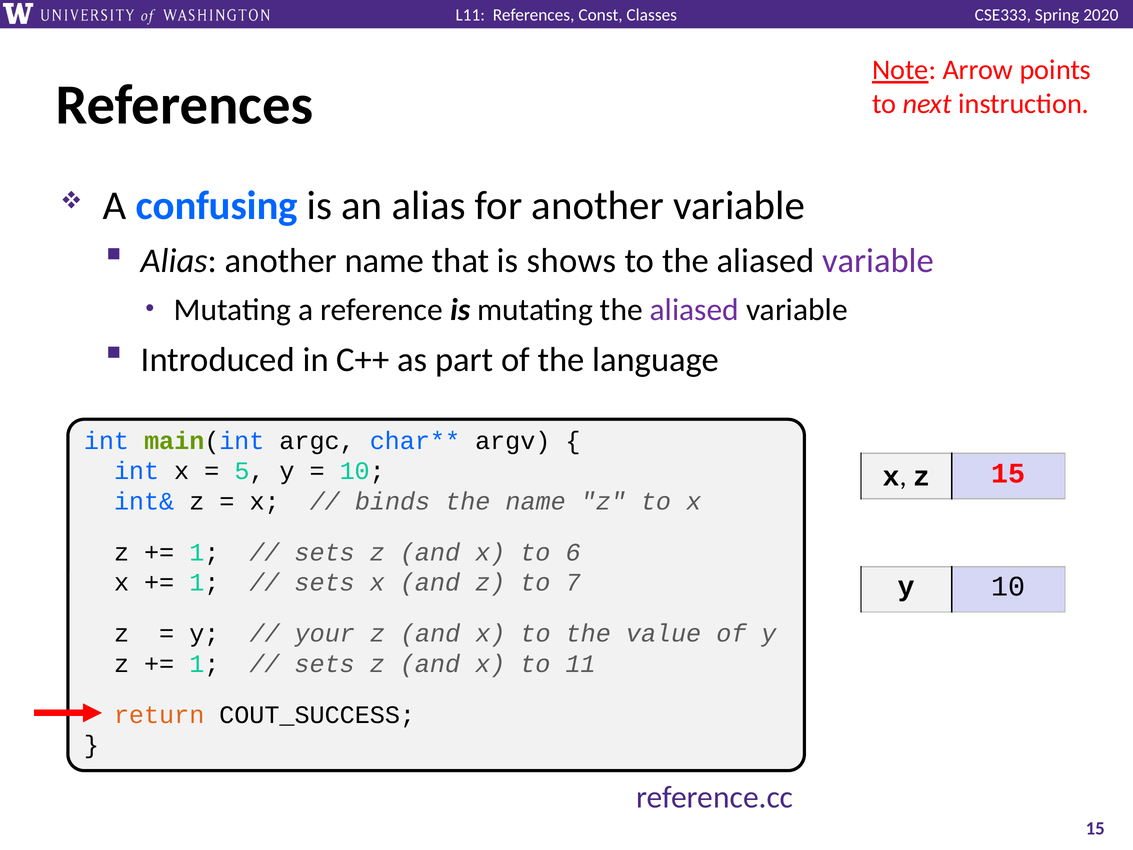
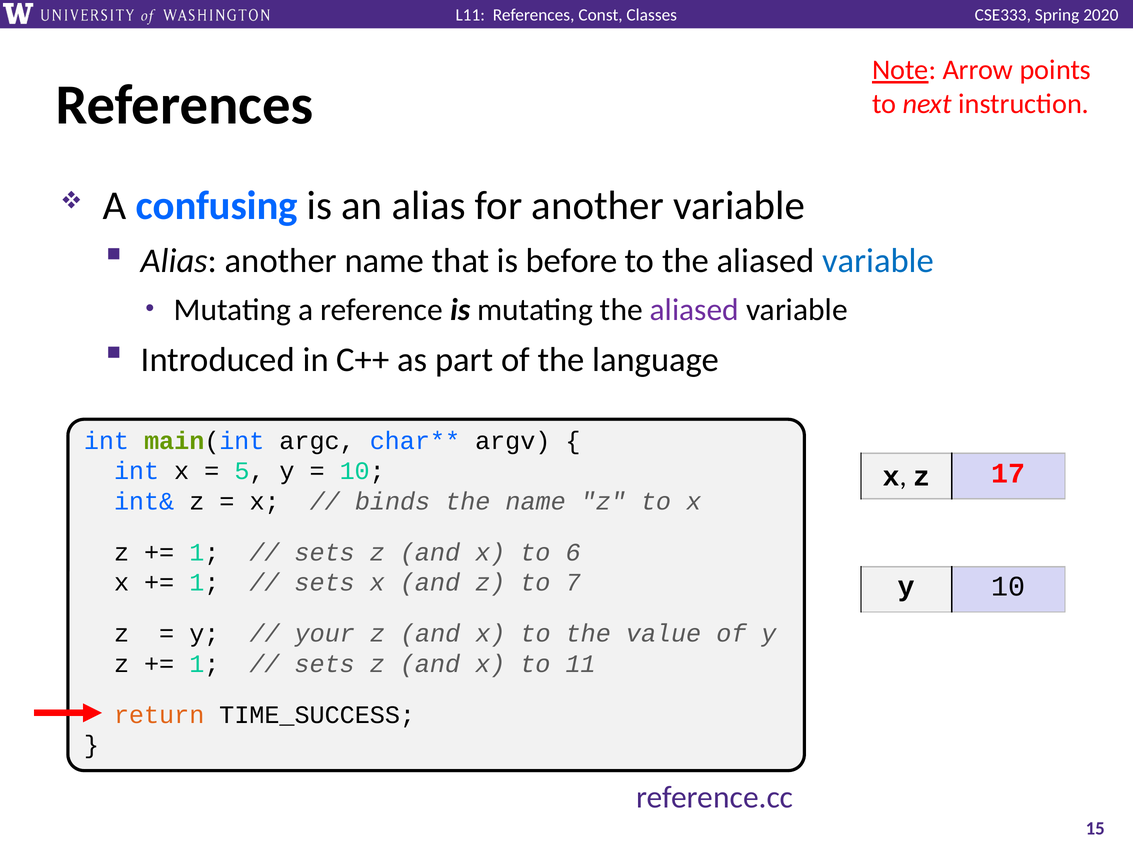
shows: shows -> before
variable at (878, 261) colour: purple -> blue
z 15: 15 -> 17
COUT_SUCCESS: COUT_SUCCESS -> TIME_SUCCESS
